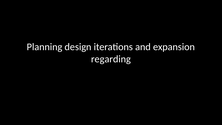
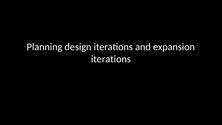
regarding at (111, 59): regarding -> iterations
